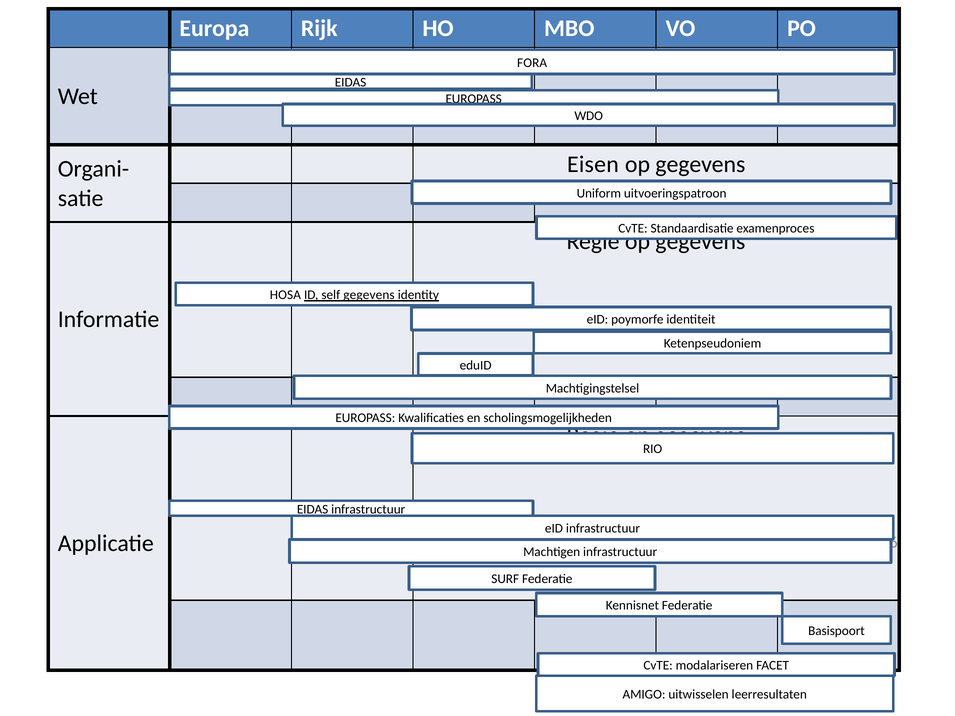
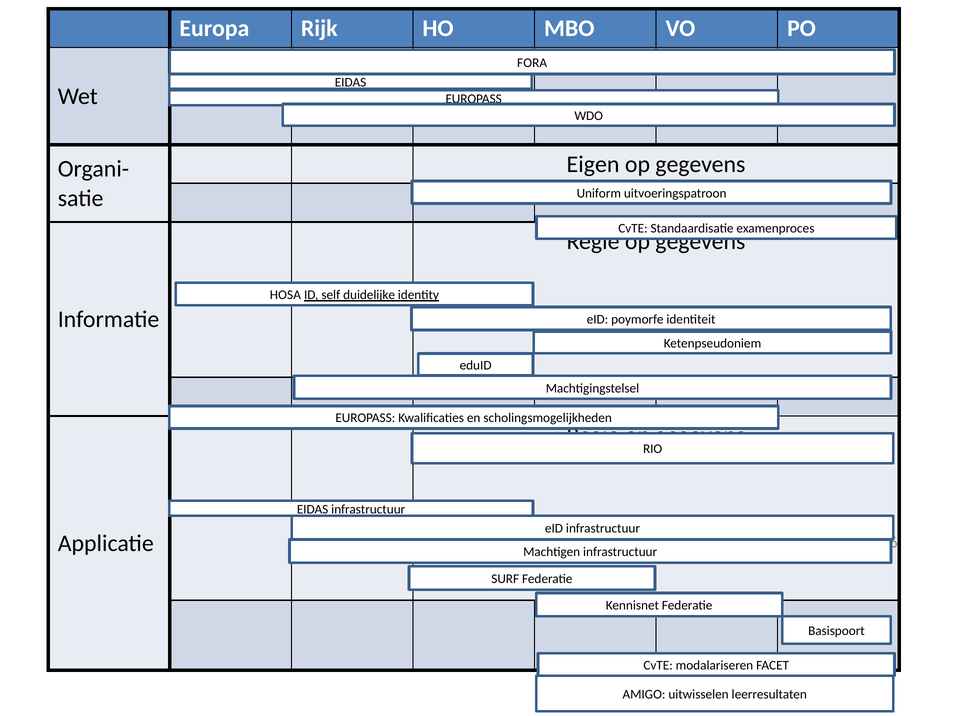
Eisen: Eisen -> Eigen
self gegevens: gegevens -> duidelijke
